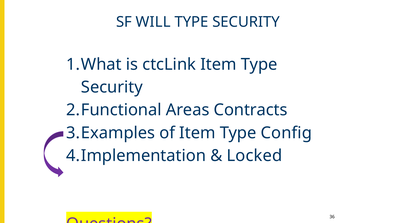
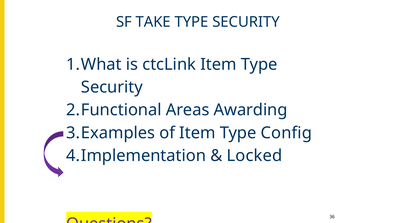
WILL: WILL -> TAKE
Contracts: Contracts -> Awarding
